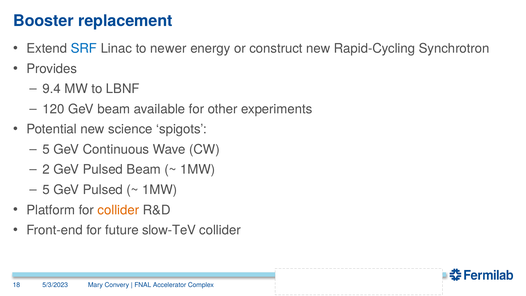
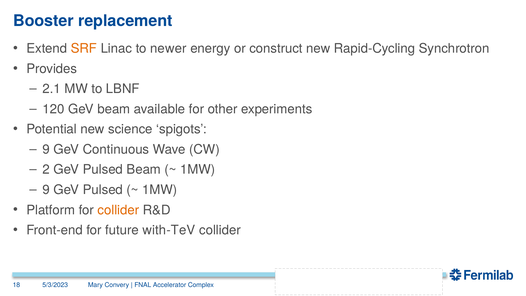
SRF colour: blue -> orange
9.4: 9.4 -> 2.1
5 at (46, 149): 5 -> 9
5 at (46, 190): 5 -> 9
slow-TeV: slow-TeV -> with-TeV
